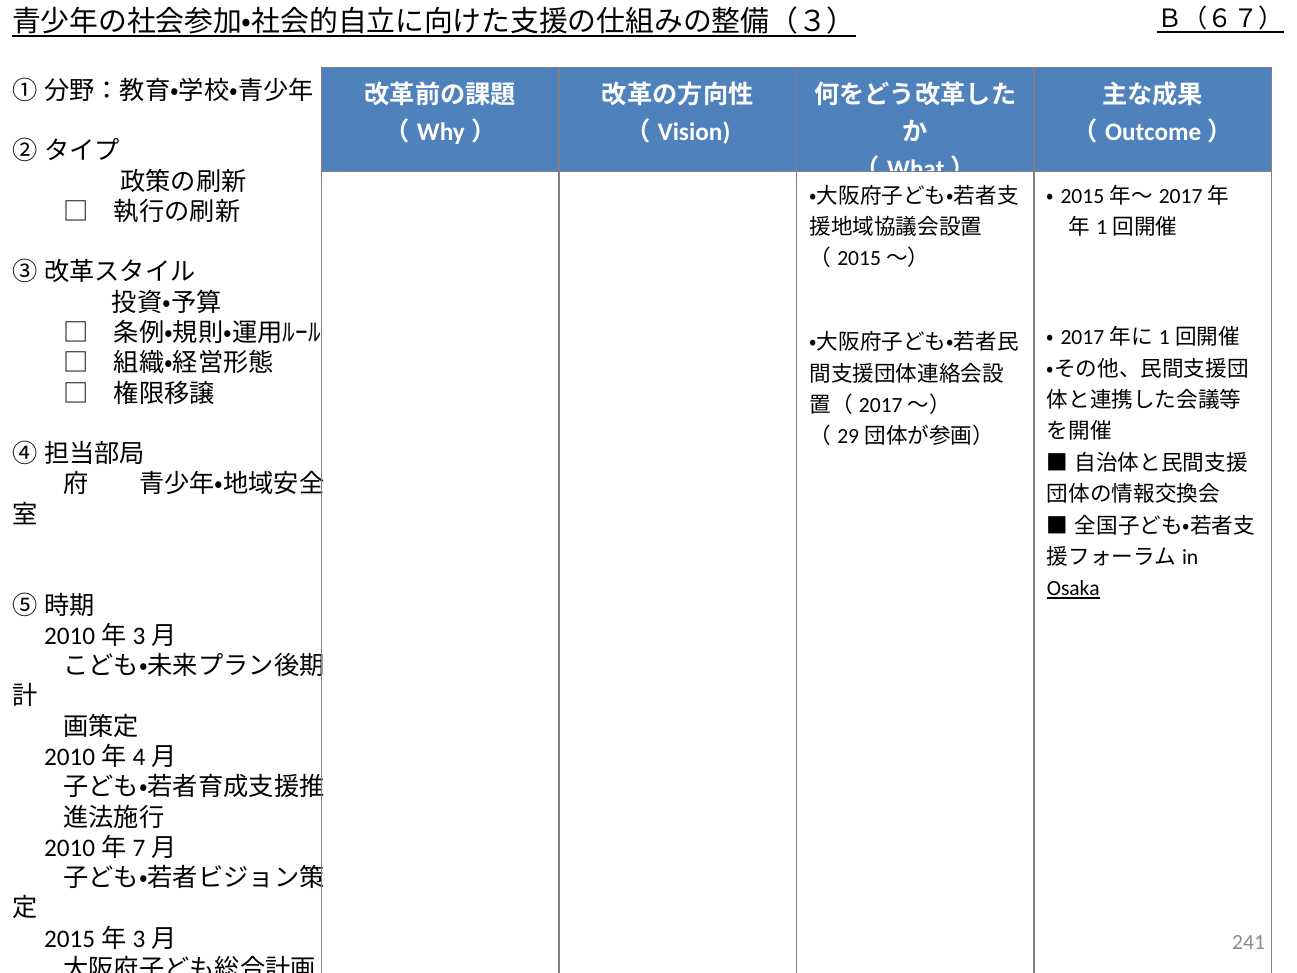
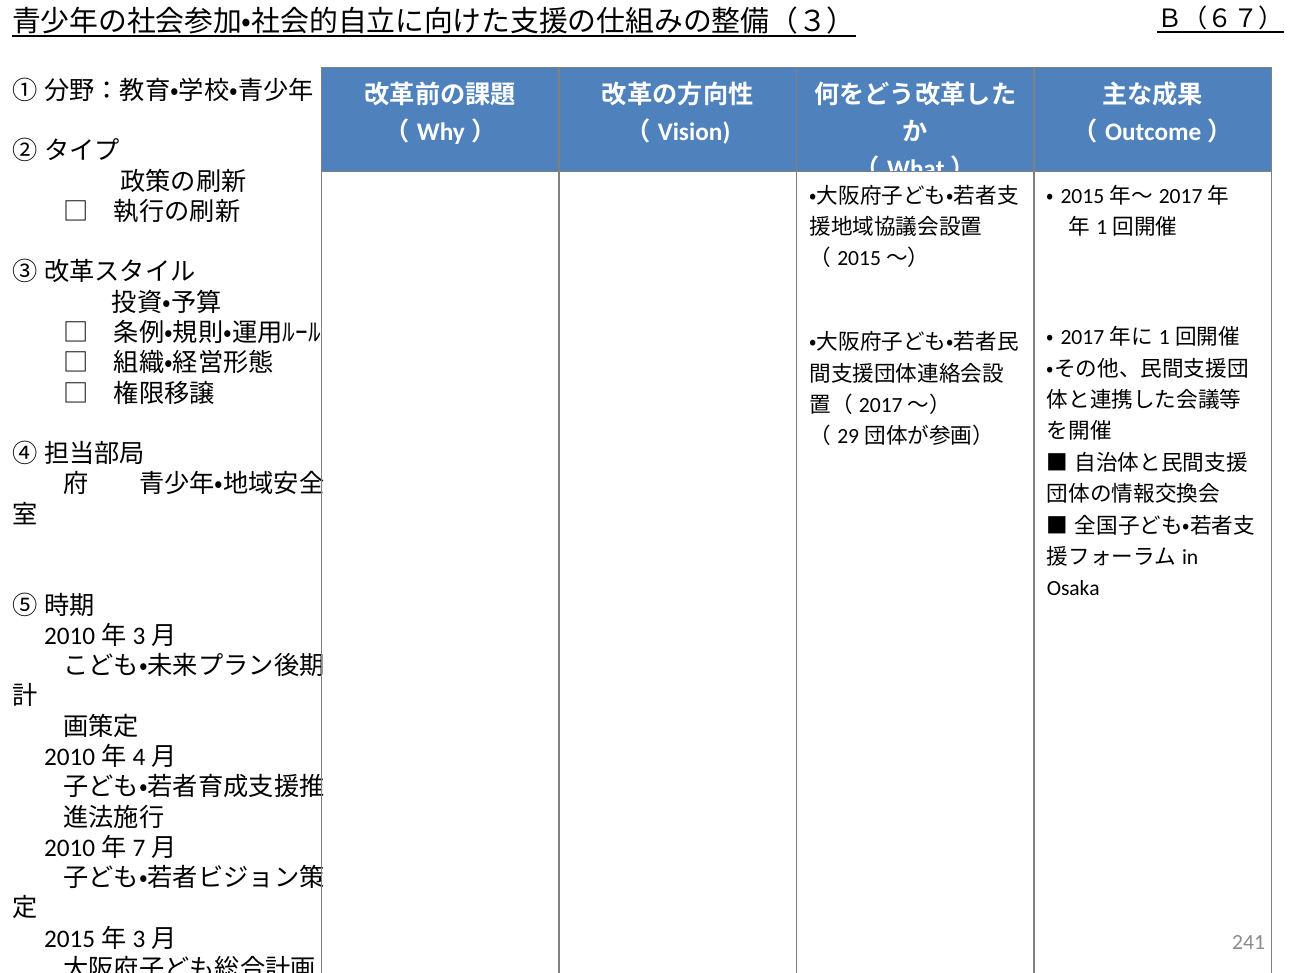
Osaka underline: present -> none
